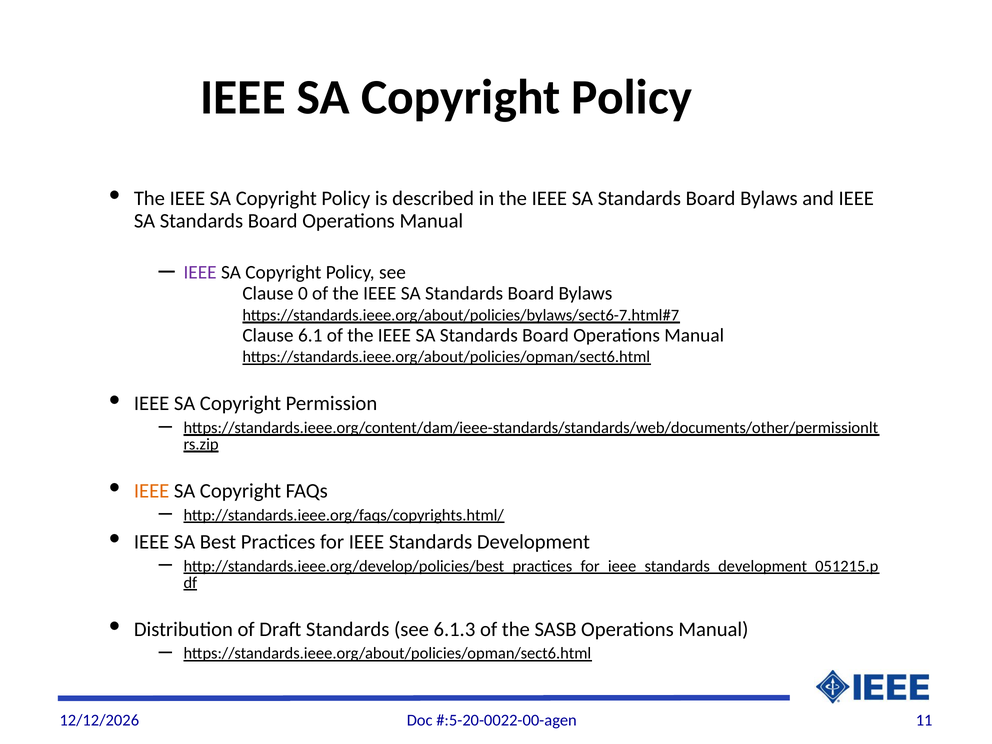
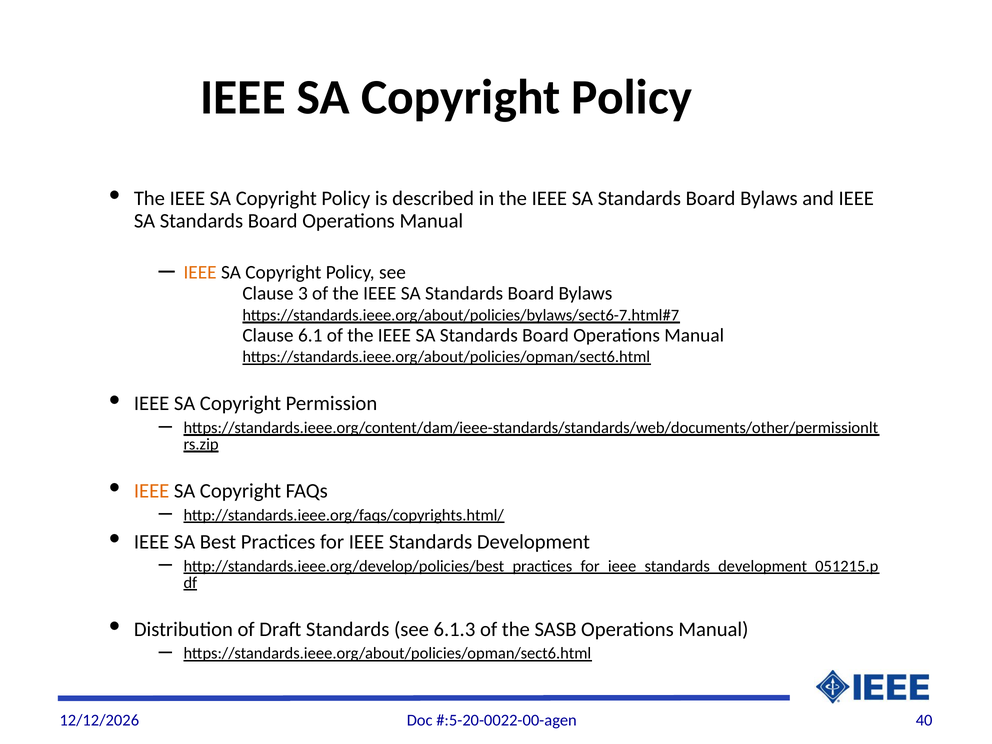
IEEE at (200, 273) colour: purple -> orange
0: 0 -> 3
11: 11 -> 40
